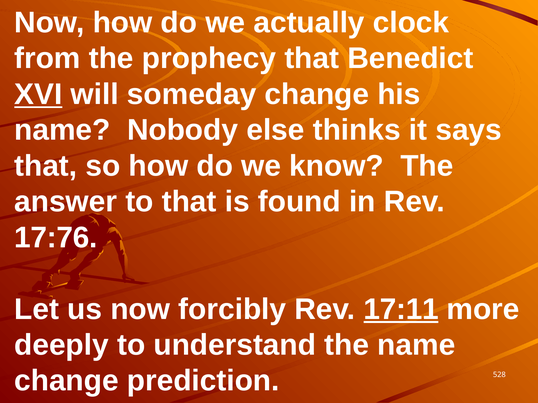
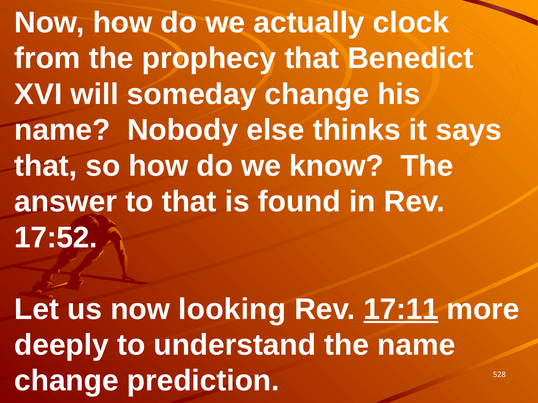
XVI underline: present -> none
17:76: 17:76 -> 17:52
forcibly: forcibly -> looking
